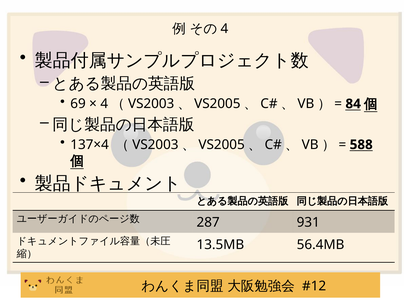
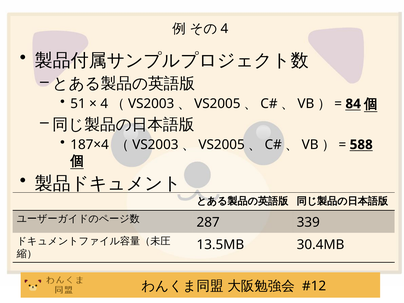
69: 69 -> 51
137×4: 137×4 -> 187×4
931: 931 -> 339
56.4MB: 56.4MB -> 30.4MB
